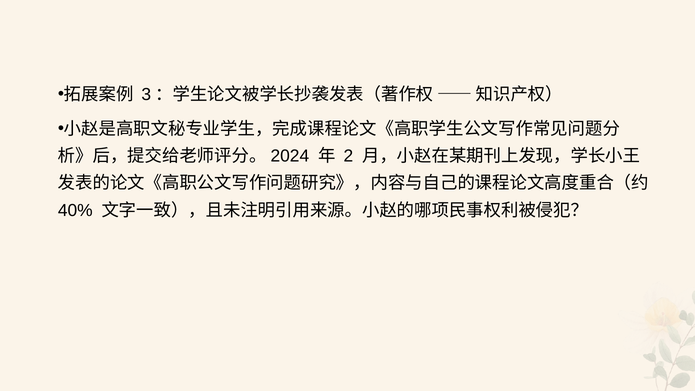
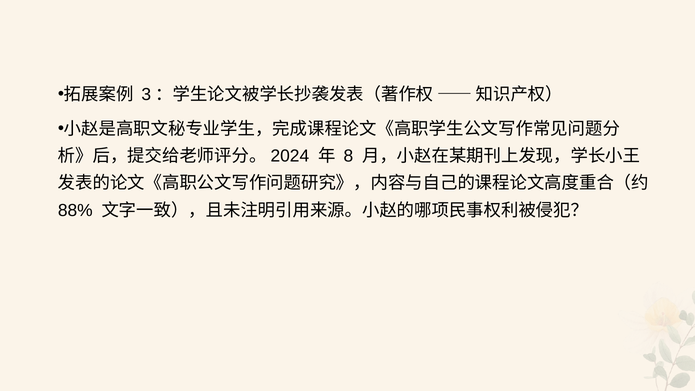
2: 2 -> 8
40%: 40% -> 88%
